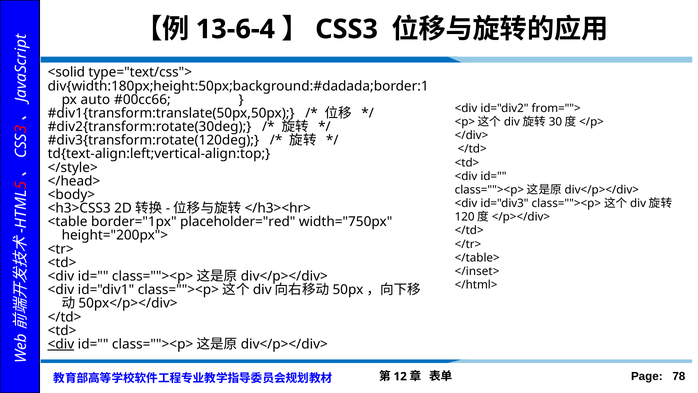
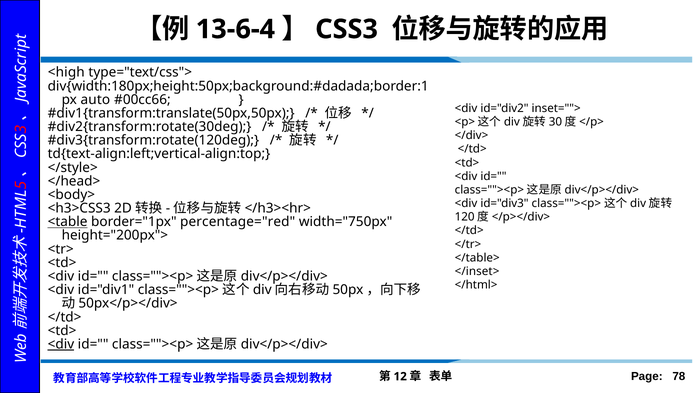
<solid: <solid -> <high
from="">: from=""> -> inset="">
<table underline: none -> present
placeholder="red: placeholder="red -> percentage="red
